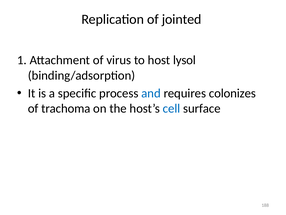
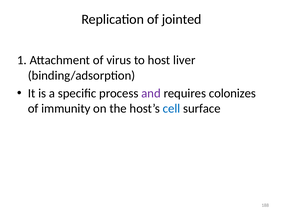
lysol: lysol -> liver
and colour: blue -> purple
trachoma: trachoma -> immunity
